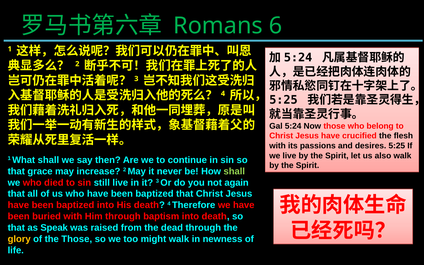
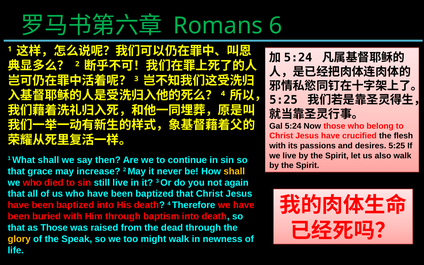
shall at (234, 171) colour: light green -> yellow
as Speak: Speak -> Those
the Those: Those -> Speak
